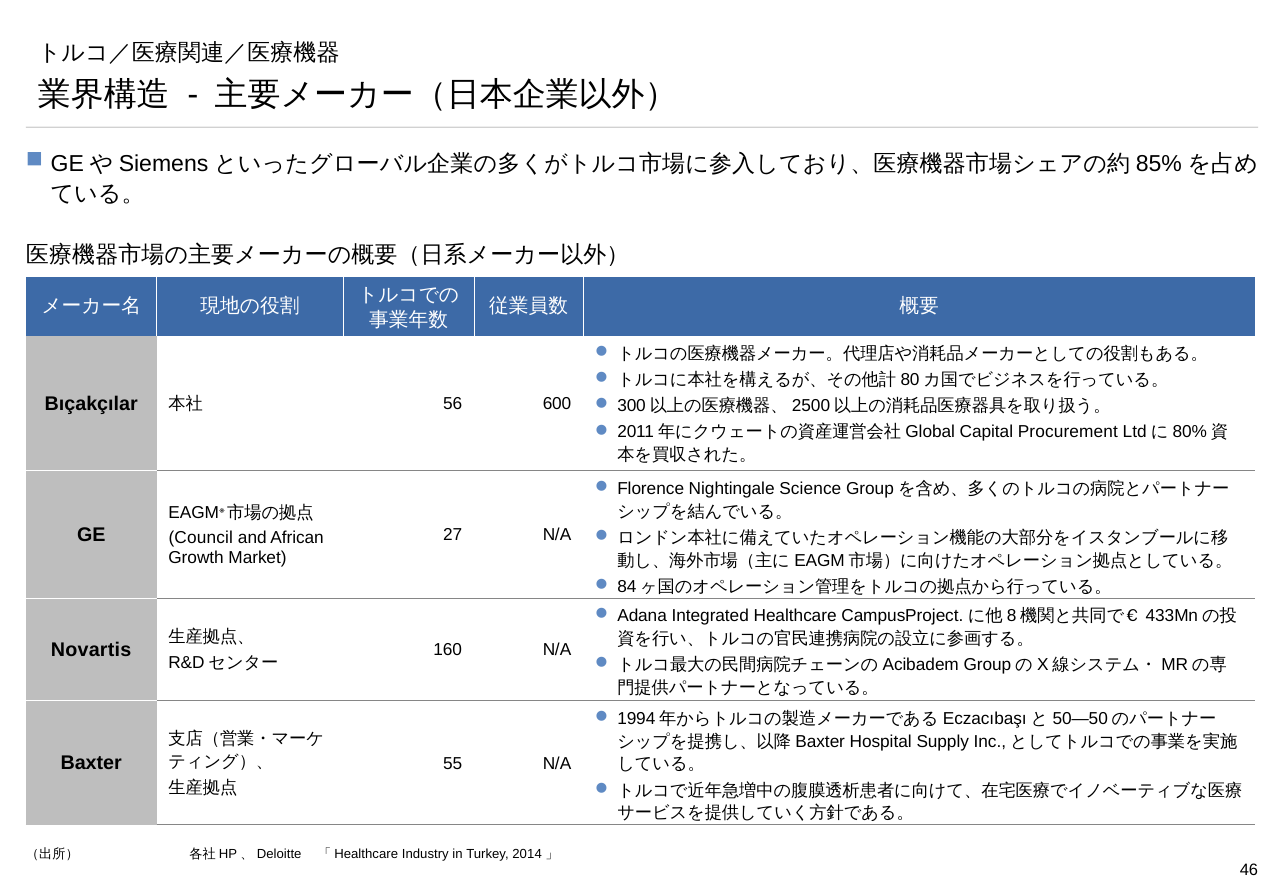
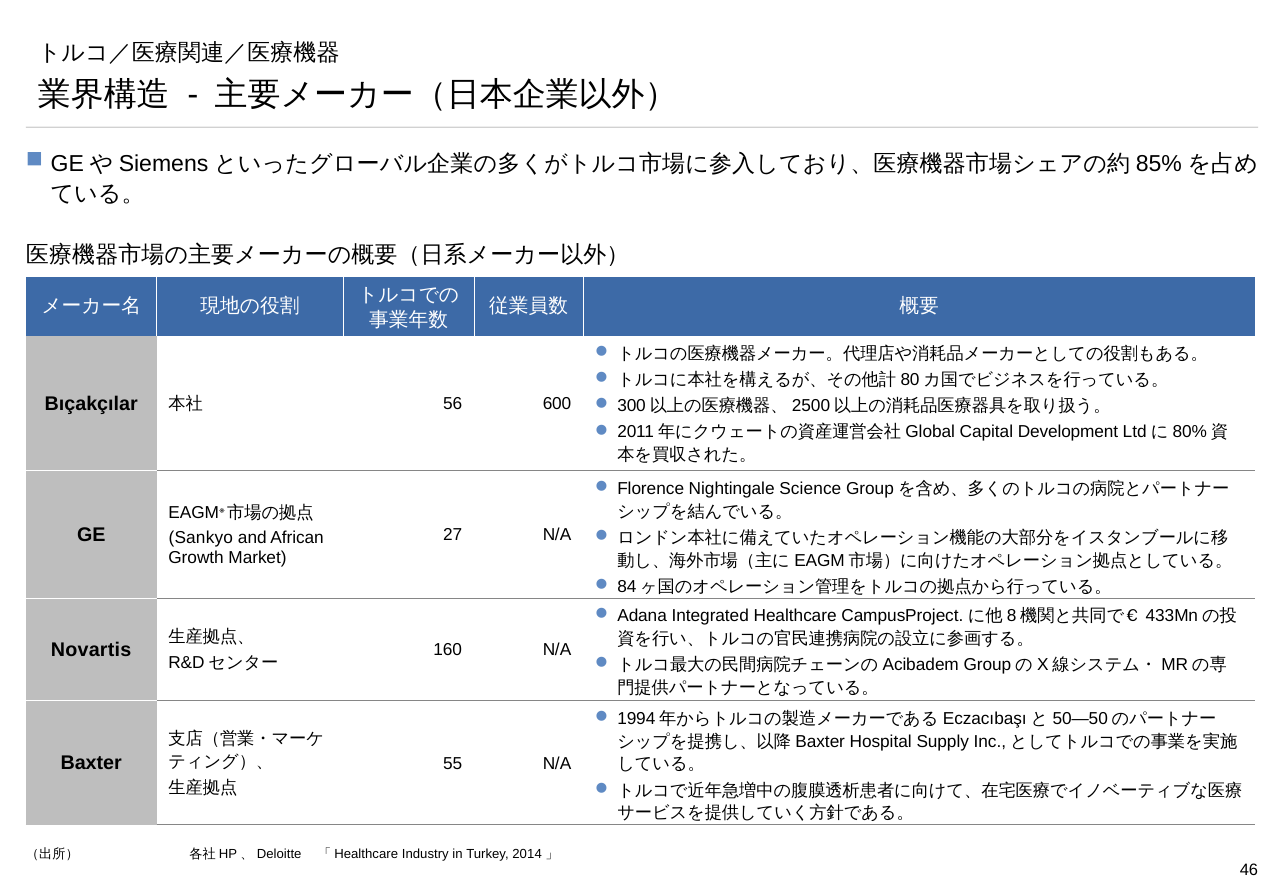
Procurement: Procurement -> Development
Council: Council -> Sankyo
